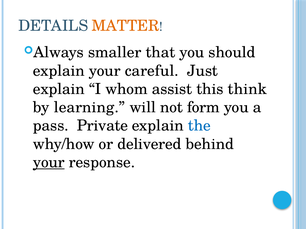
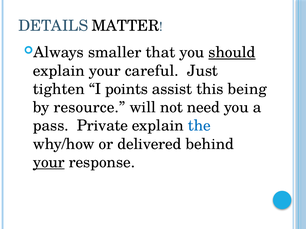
MATTER colour: orange -> black
should underline: none -> present
explain at (59, 89): explain -> tighten
whom: whom -> points
think: think -> being
learning: learning -> resource
form: form -> need
